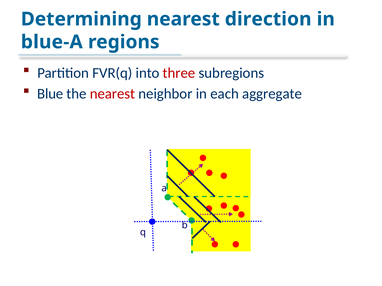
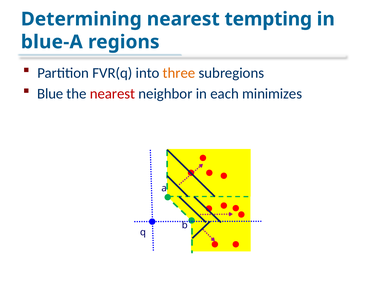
direction: direction -> tempting
three colour: red -> orange
aggregate: aggregate -> minimizes
